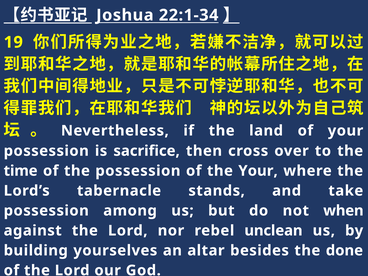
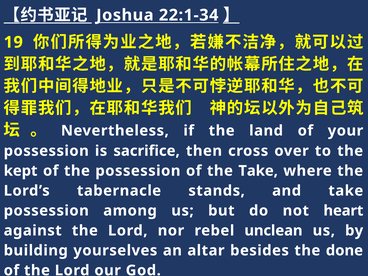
time: time -> kept
the Your: Your -> Take
when: when -> heart
